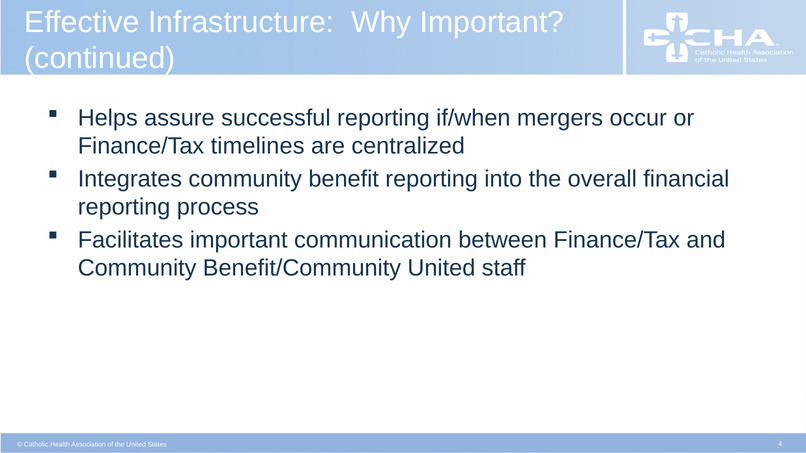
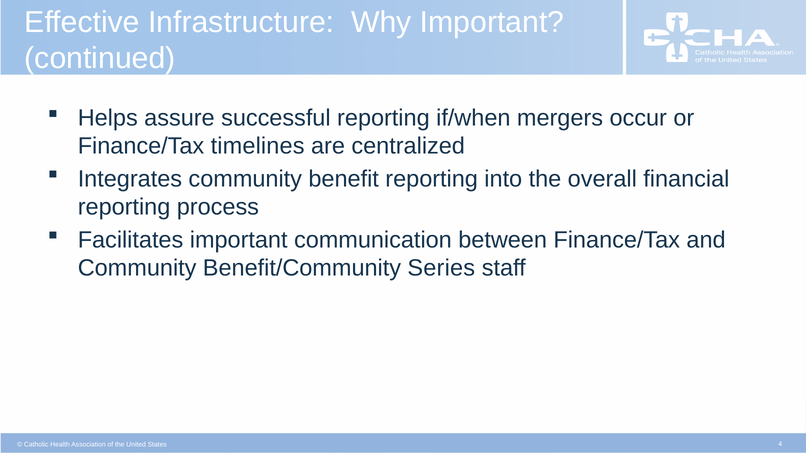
Benefit/Community United: United -> Series
